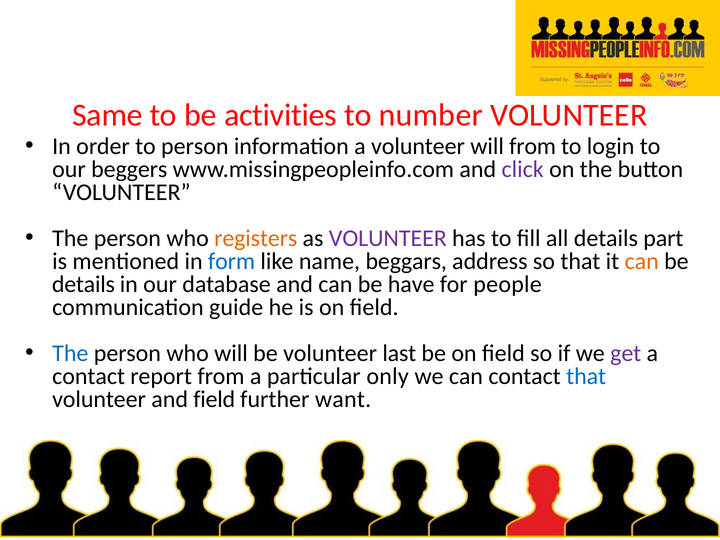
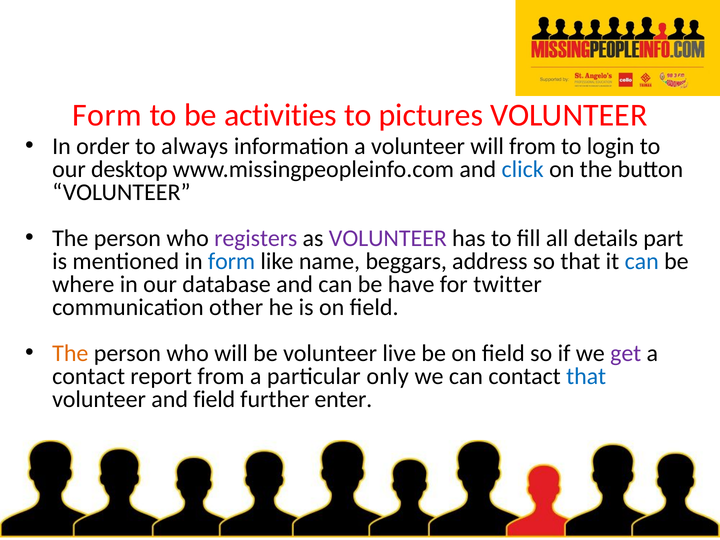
Same at (107, 115): Same -> Form
number: number -> pictures
to person: person -> always
beggers: beggers -> desktop
click colour: purple -> blue
registers colour: orange -> purple
can at (642, 261) colour: orange -> blue
details at (83, 284): details -> where
people: people -> twitter
guide: guide -> other
The at (70, 353) colour: blue -> orange
last: last -> live
want: want -> enter
